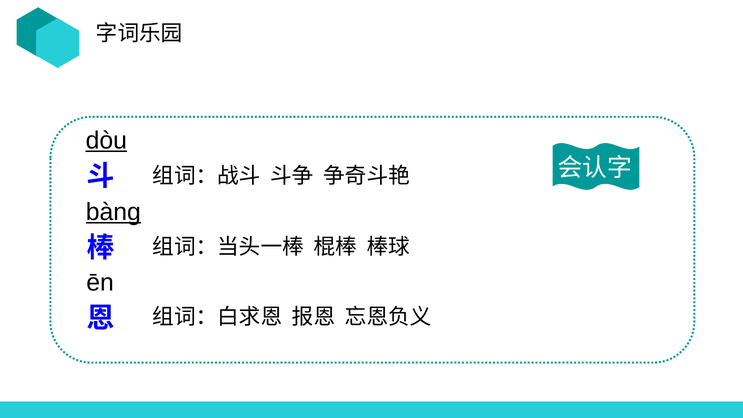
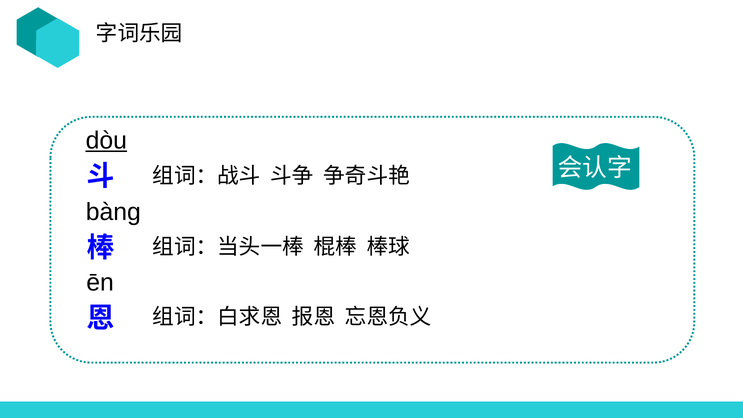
bànɡ underline: present -> none
